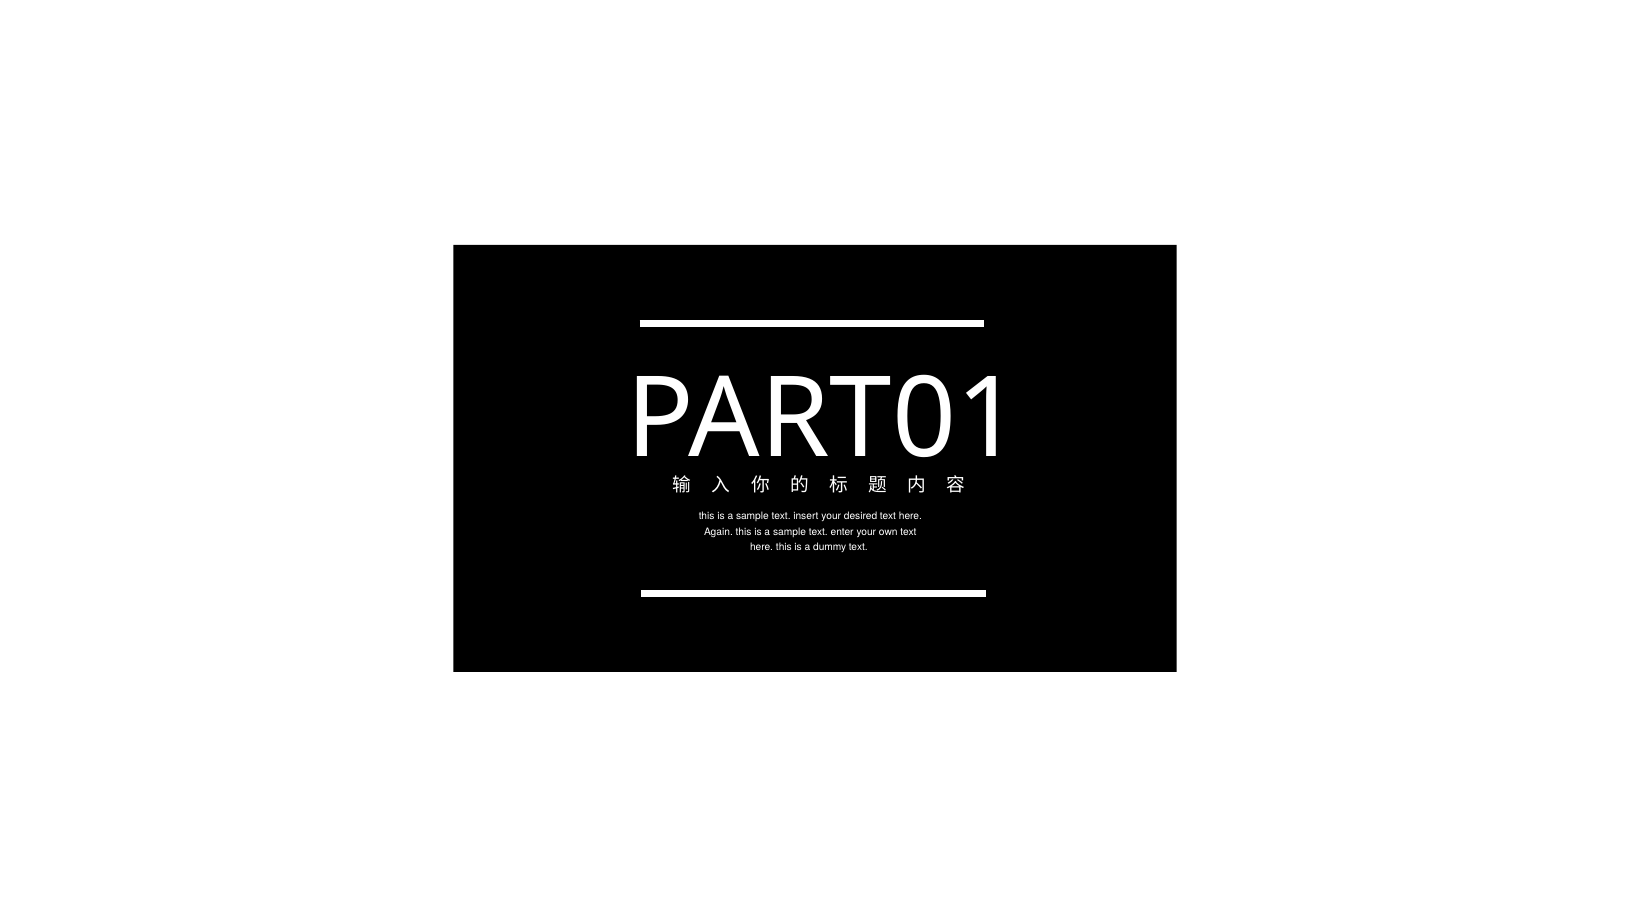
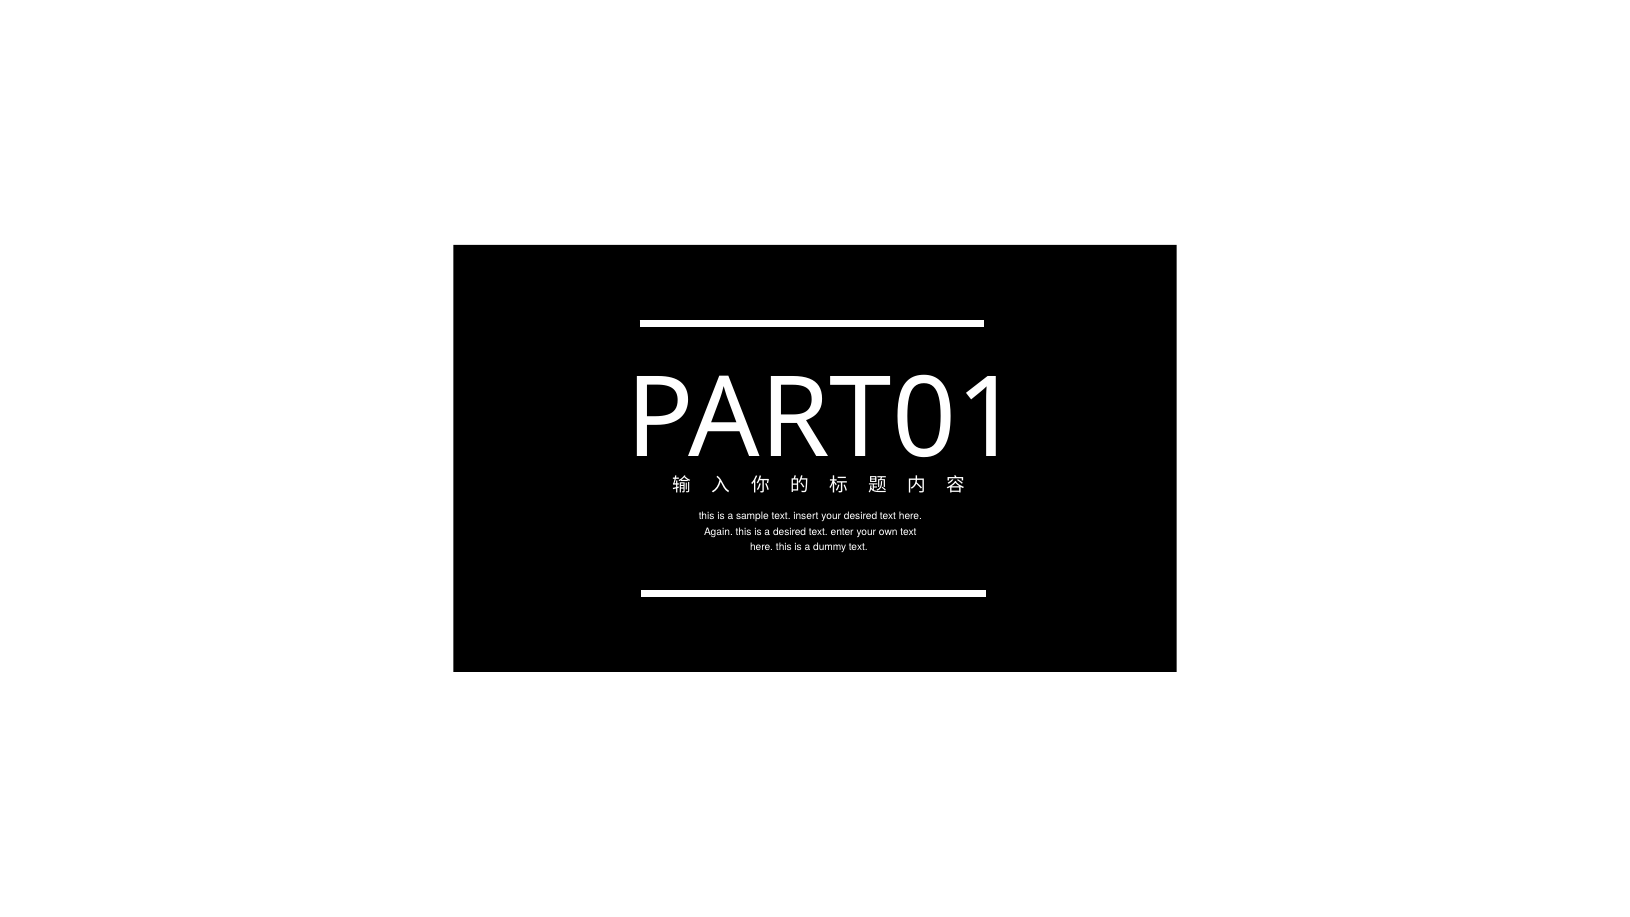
sample at (790, 532): sample -> desired
